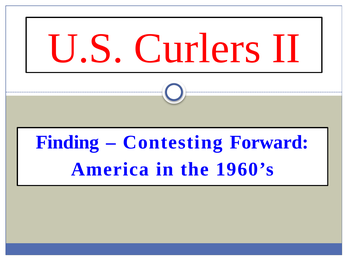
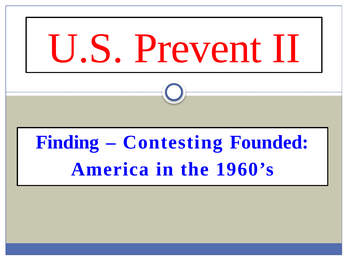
Curlers: Curlers -> Prevent
Forward: Forward -> Founded
